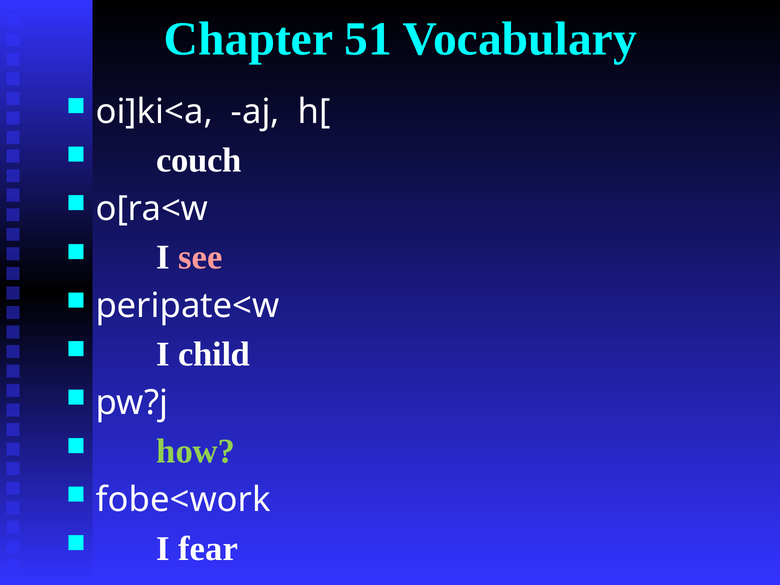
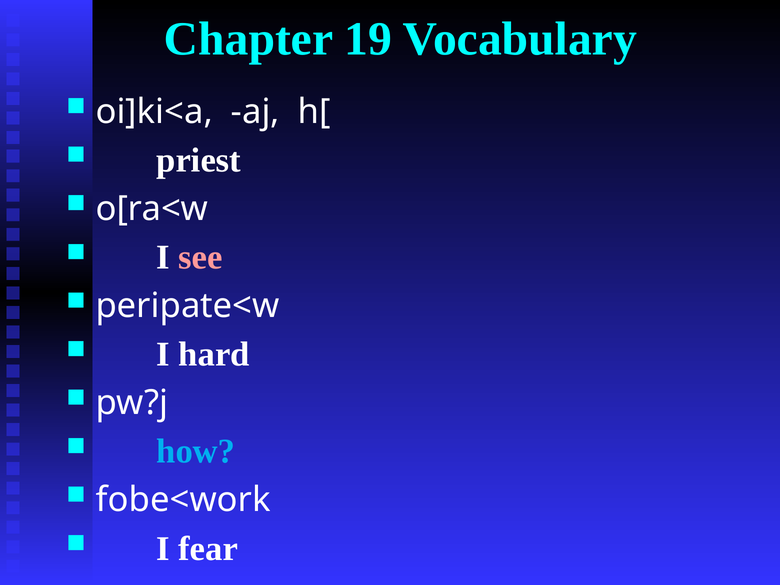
51: 51 -> 19
couch: couch -> priest
child: child -> hard
how colour: light green -> light blue
